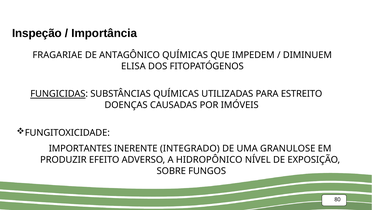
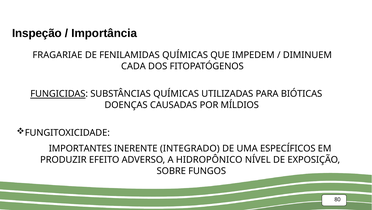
ANTAGÔNICO: ANTAGÔNICO -> FENILAMIDAS
ELISA: ELISA -> CADA
ESTREITO: ESTREITO -> BIÓTICAS
IMÓVEIS: IMÓVEIS -> MÍLDIOS
GRANULOSE: GRANULOSE -> ESPECÍFICOS
